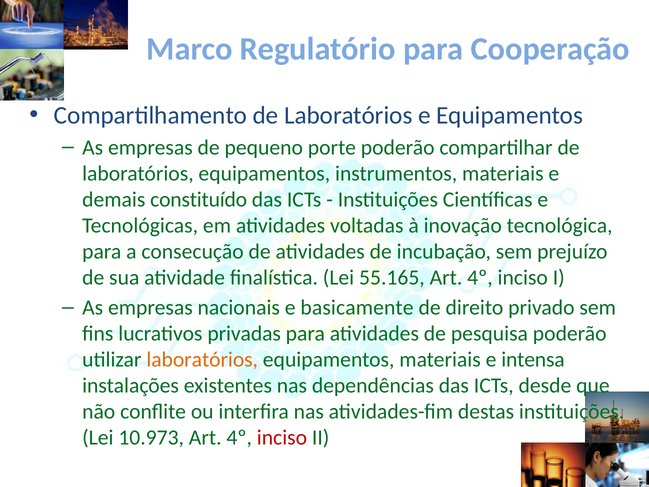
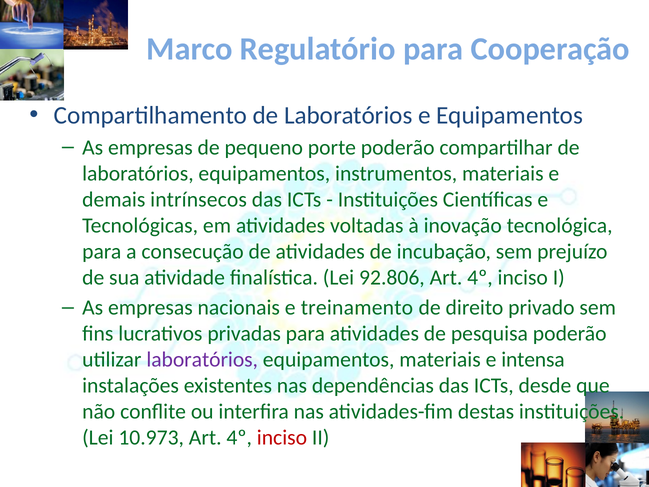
constituído: constituído -> intrínsecos
55.165: 55.165 -> 92.806
basicamente: basicamente -> treinamento
laboratórios at (202, 359) colour: orange -> purple
